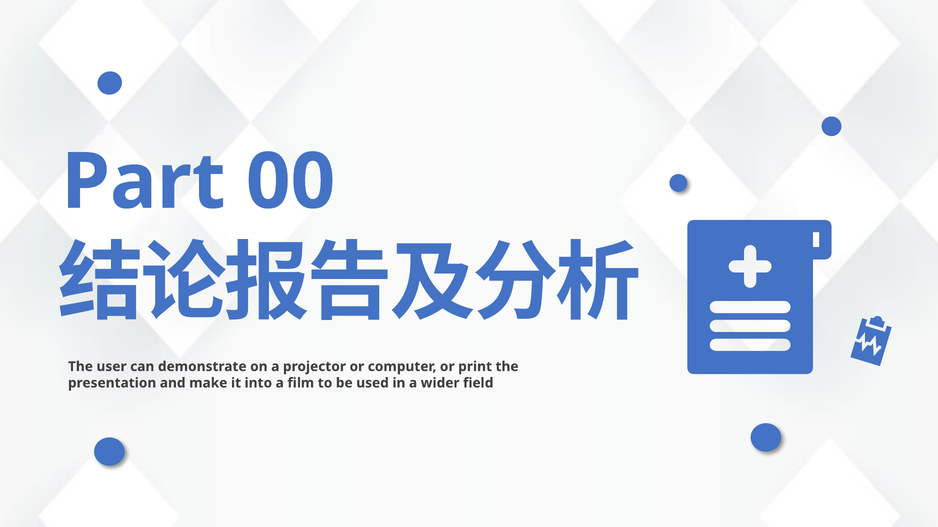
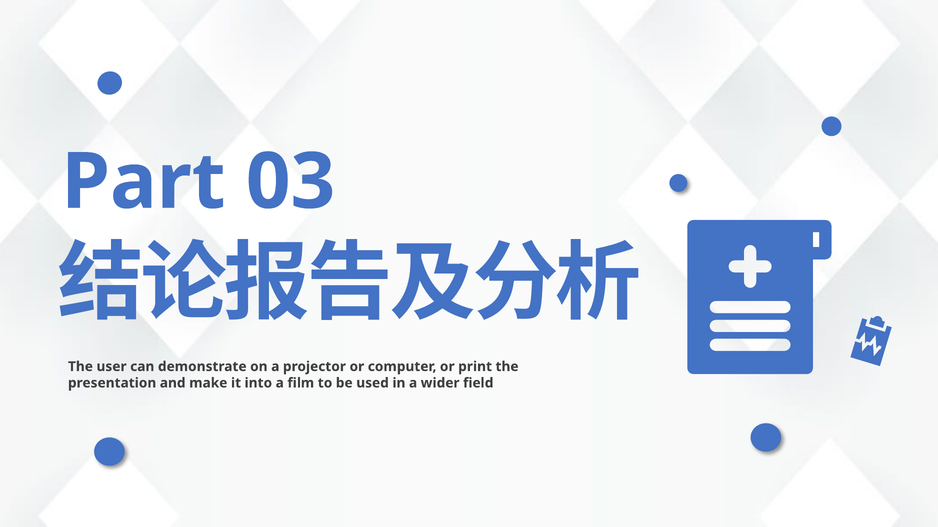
00: 00 -> 03
